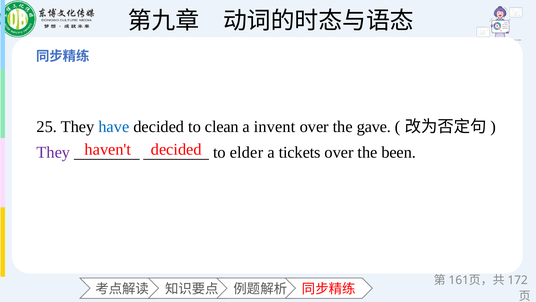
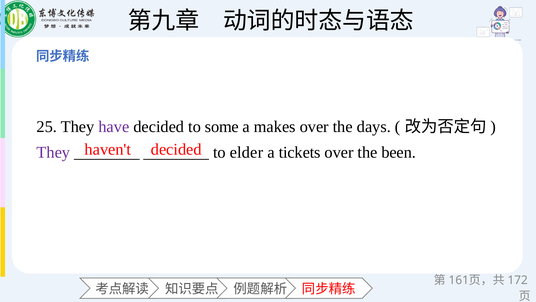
have colour: blue -> purple
clean: clean -> some
invent: invent -> makes
gave: gave -> days
